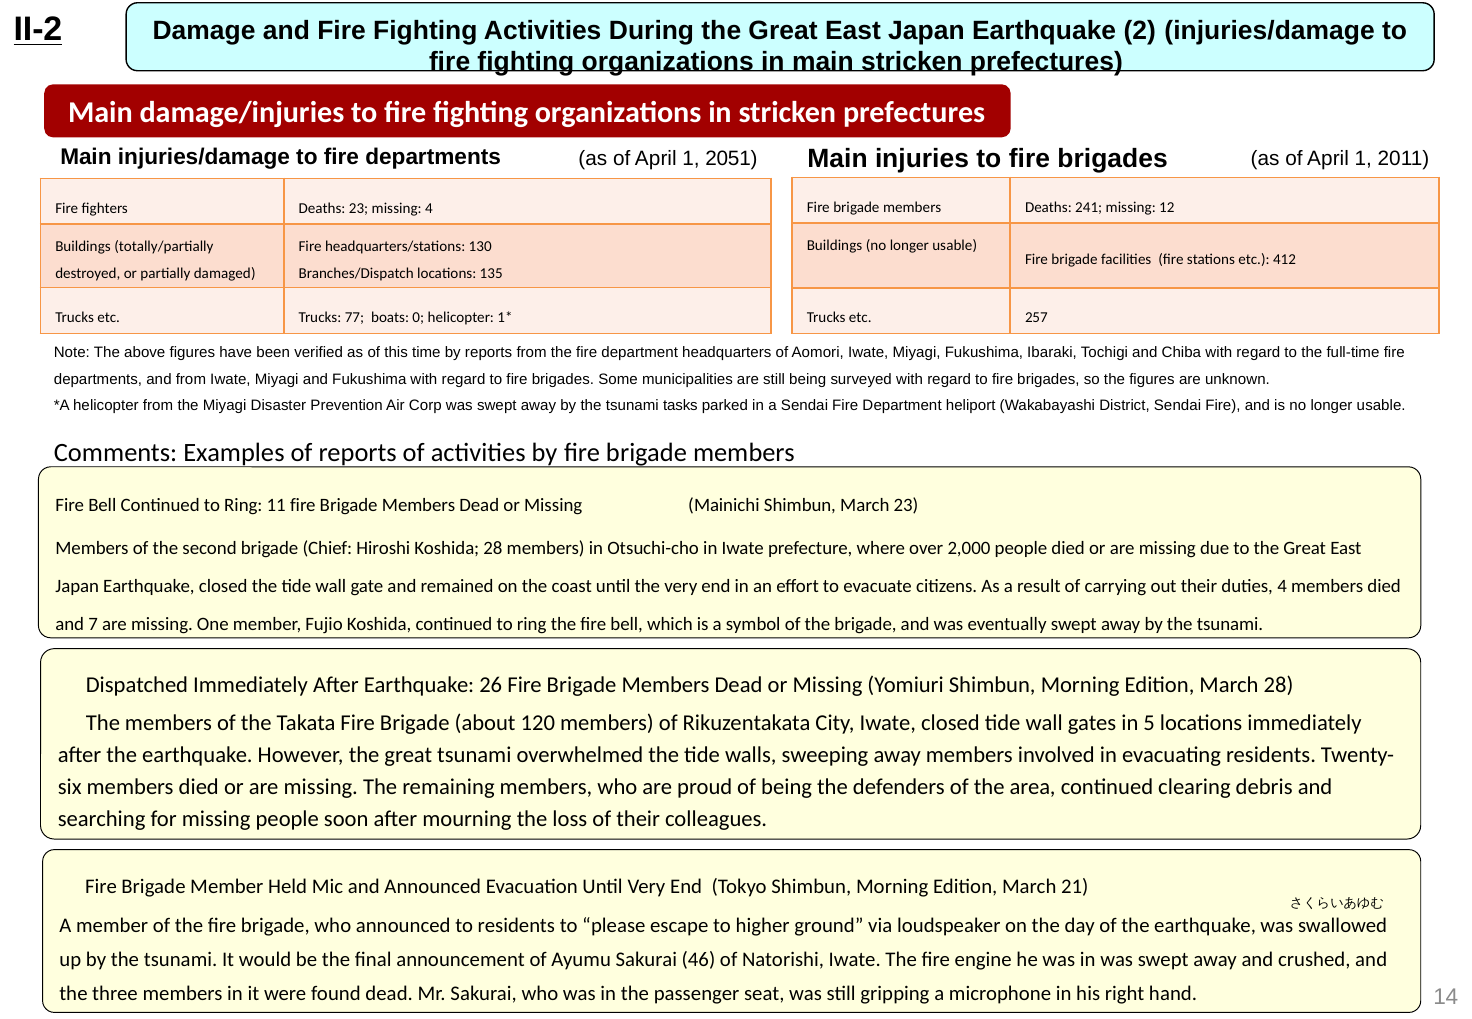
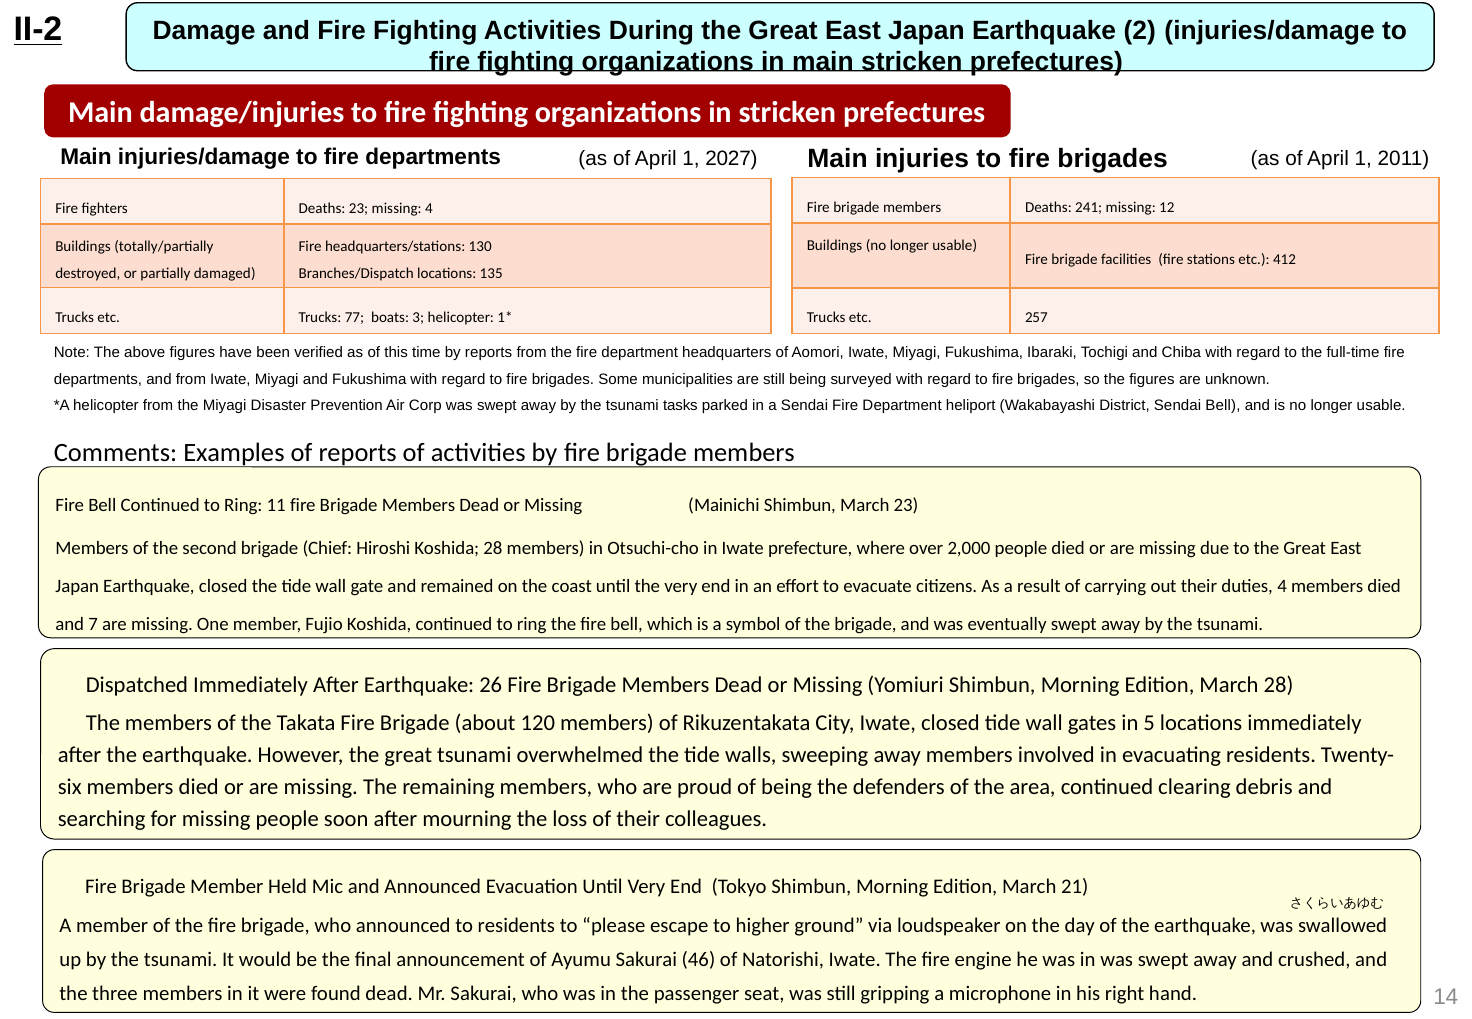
2051: 2051 -> 2027
0: 0 -> 3
District Sendai Fire: Fire -> Bell
